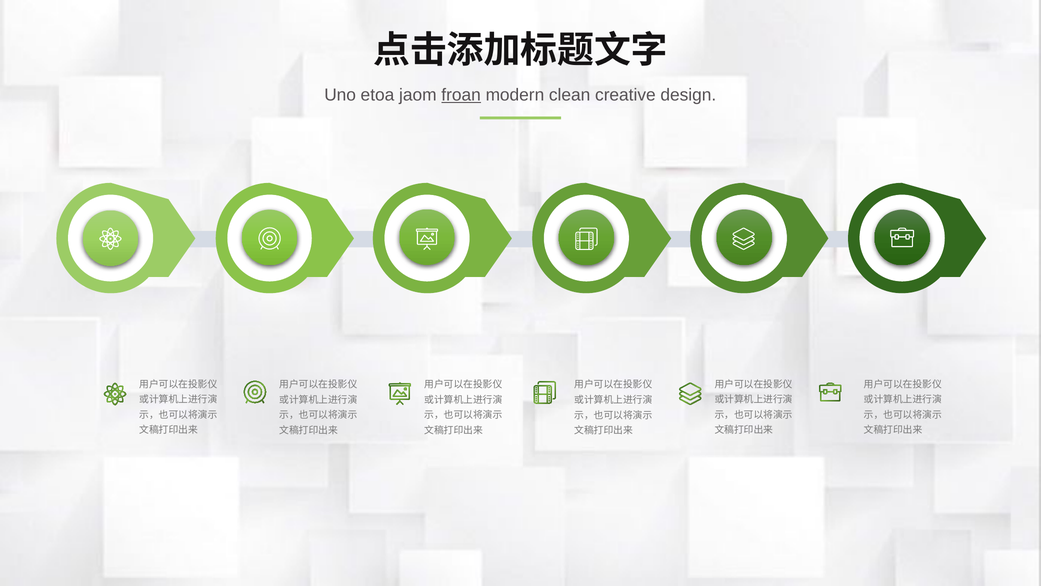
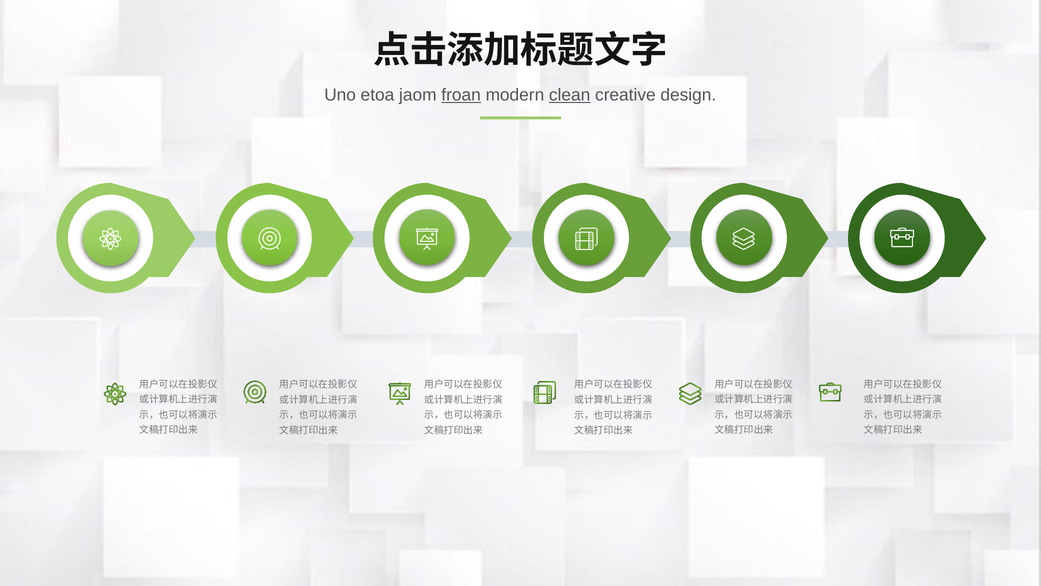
clean underline: none -> present
